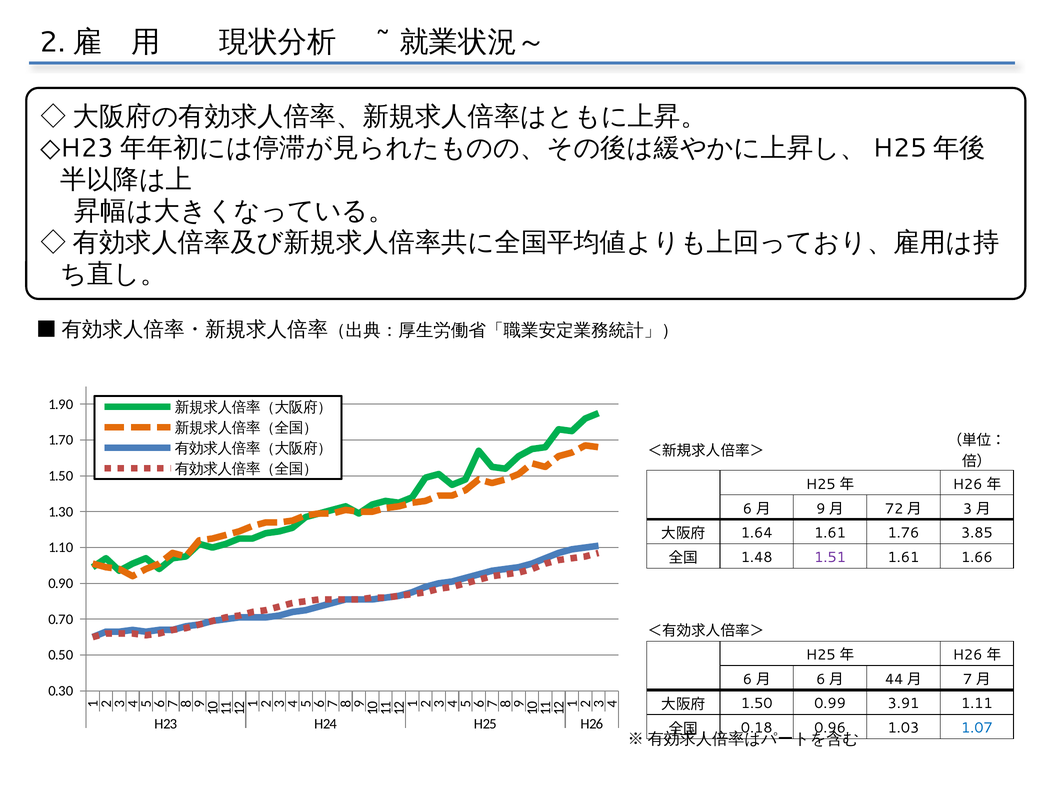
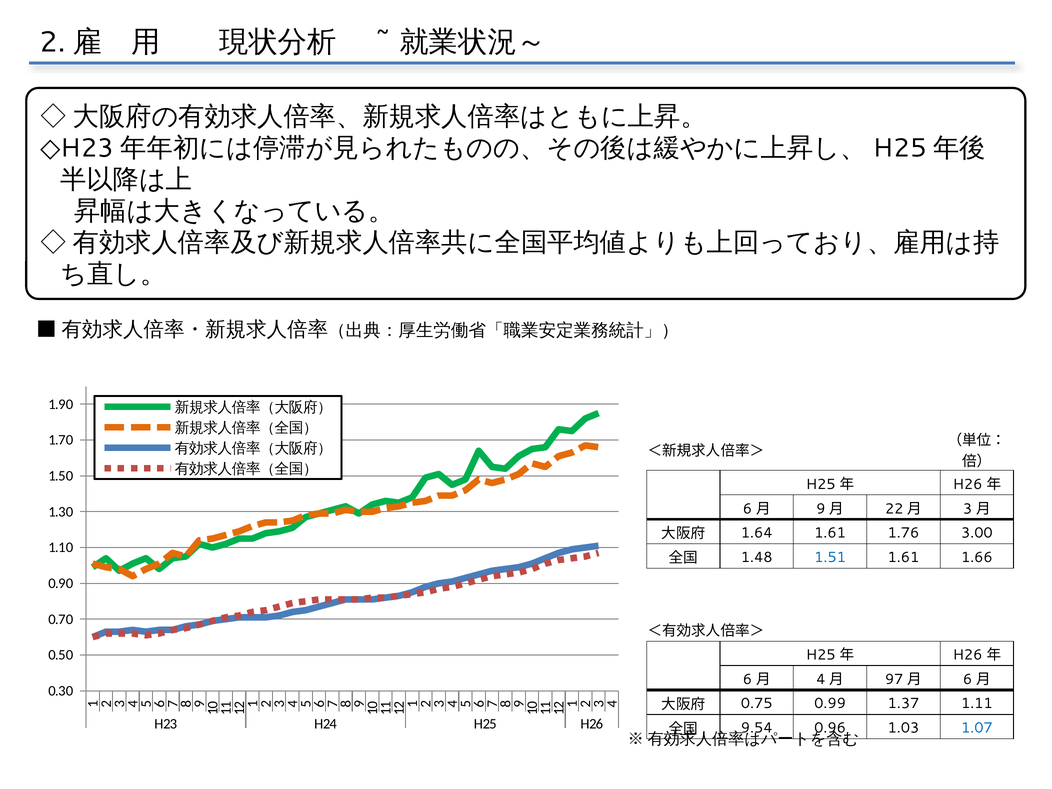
72: 72 -> 22
3.85: 3.85 -> 3.00
1.51 colour: purple -> blue
6 at (821, 680): 6 -> 4
44: 44 -> 97
7 at (968, 680): 7 -> 6
1.50 at (757, 704): 1.50 -> 0.75
3.91: 3.91 -> 1.37
0.18: 0.18 -> 9.54
